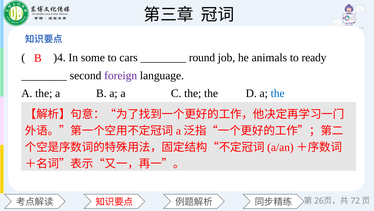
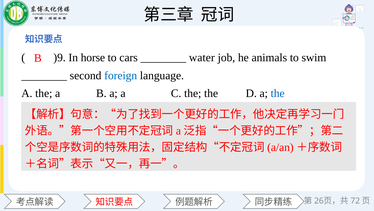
)4: )4 -> )9
some: some -> horse
round: round -> water
ready: ready -> swim
foreign colour: purple -> blue
